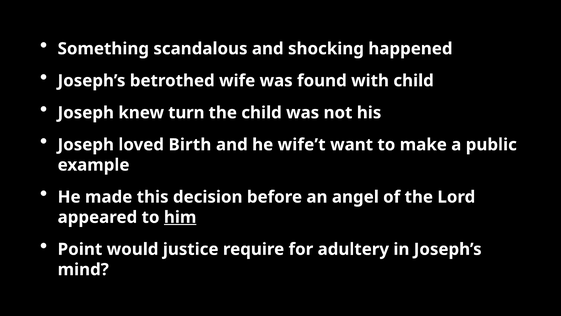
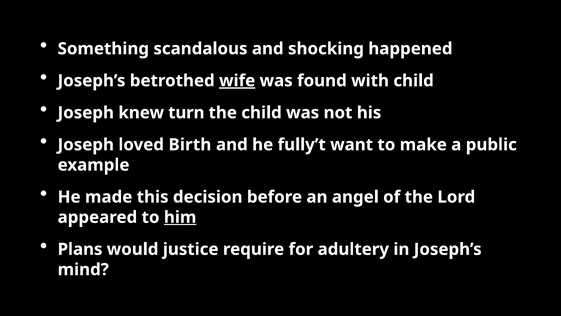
wife underline: none -> present
wife’t: wife’t -> fully’t
Point: Point -> Plans
